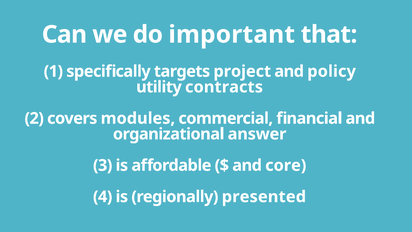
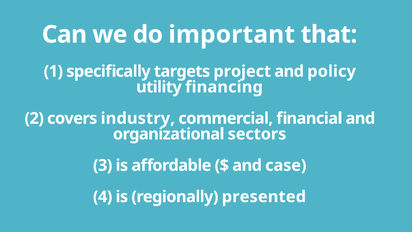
contracts: contracts -> financing
modules: modules -> industry
answer: answer -> sectors
core: core -> case
